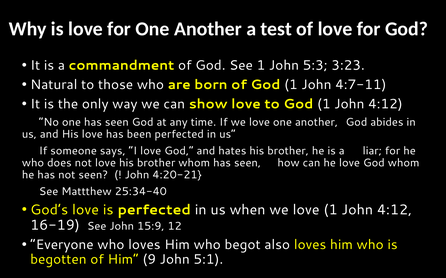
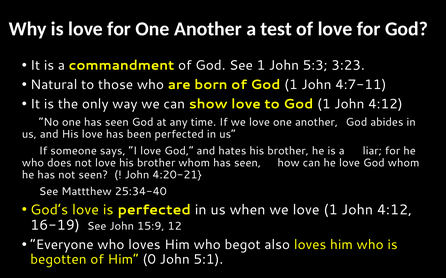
9: 9 -> 0
